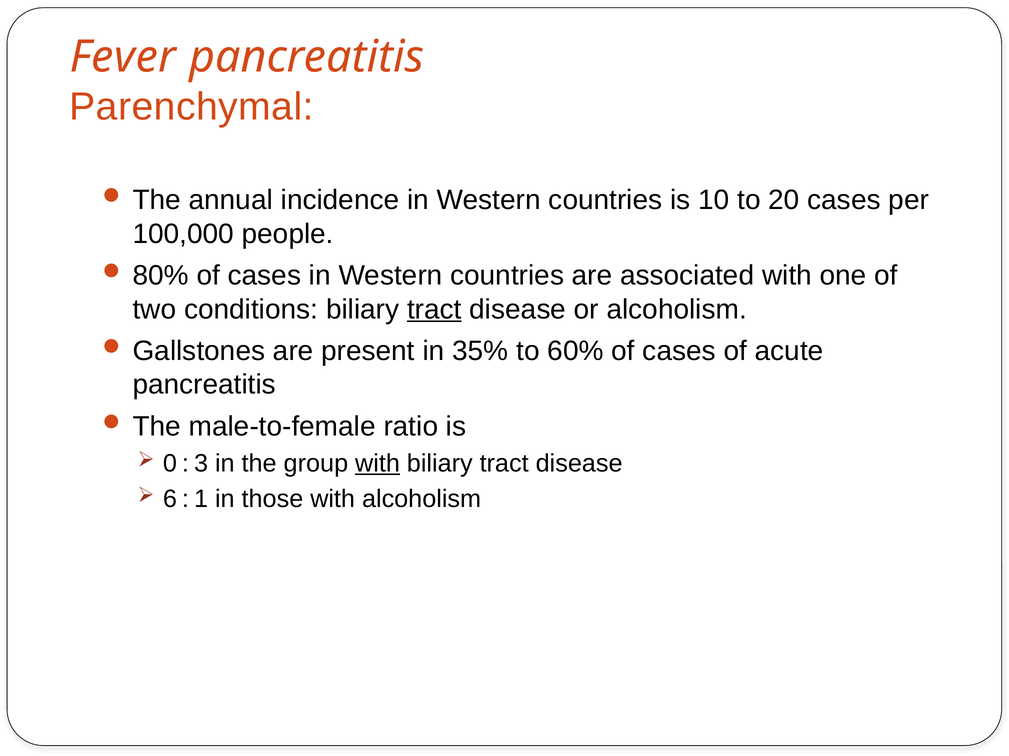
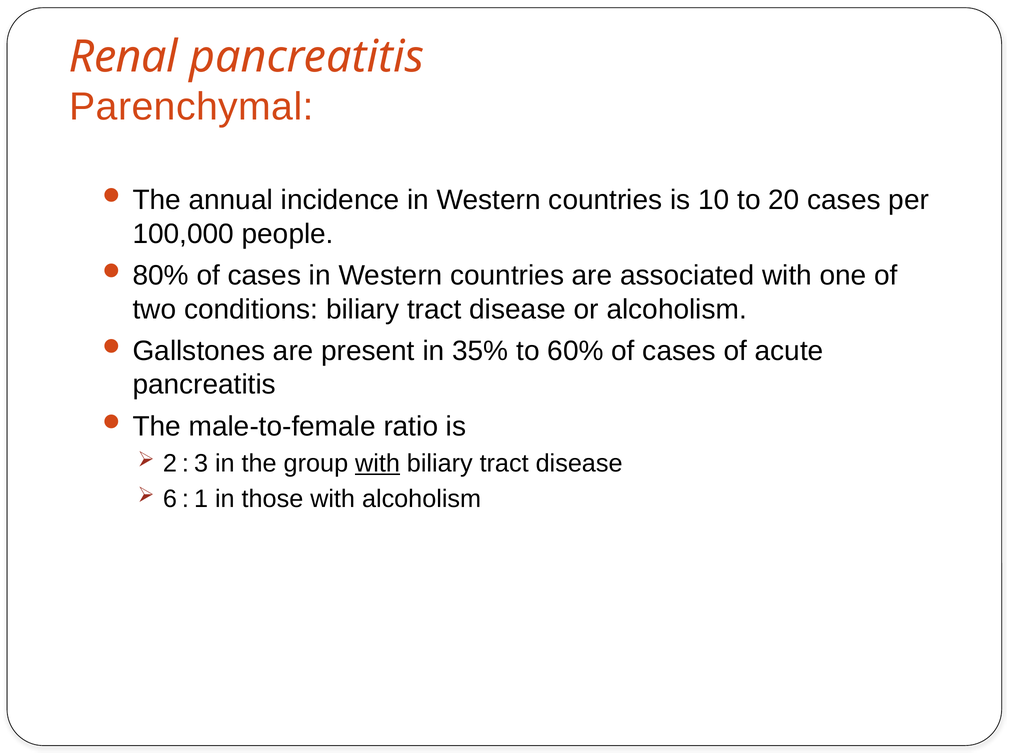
Fever: Fever -> Renal
tract at (434, 310) underline: present -> none
0: 0 -> 2
